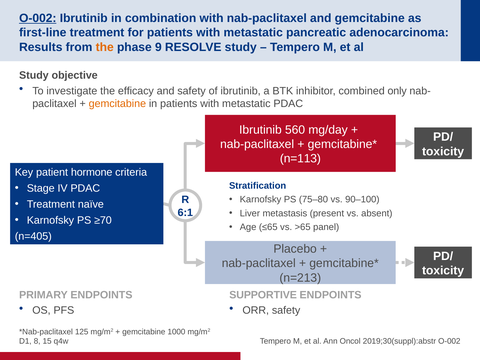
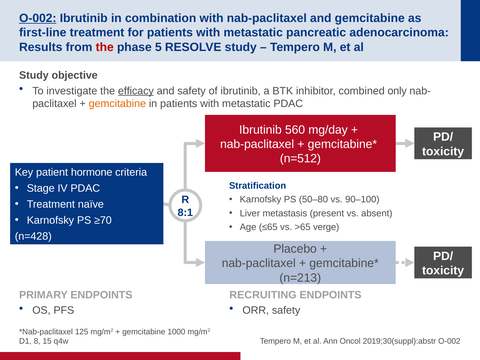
the at (105, 47) colour: orange -> red
9: 9 -> 5
efficacy underline: none -> present
n=113: n=113 -> n=512
75–80: 75–80 -> 50–80
6:1: 6:1 -> 8:1
panel: panel -> verge
n=405: n=405 -> n=428
SUPPORTIVE: SUPPORTIVE -> RECRUITING
